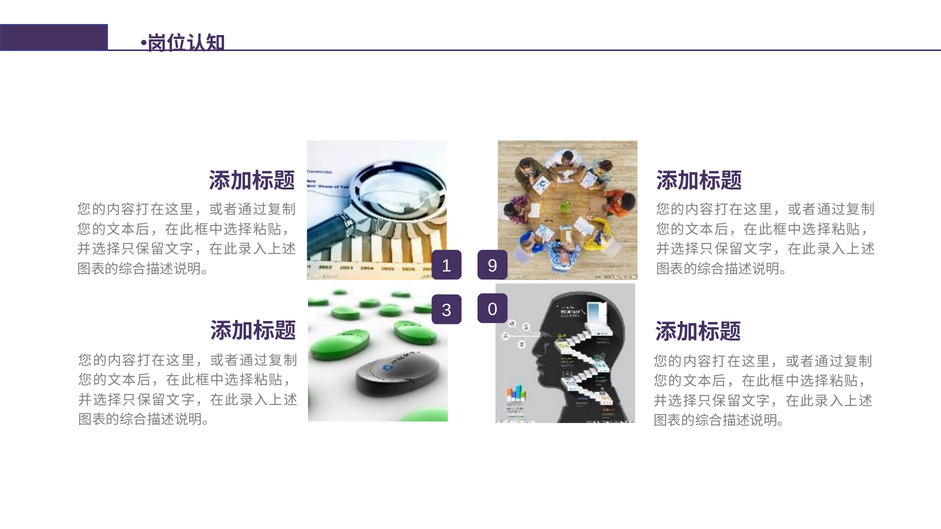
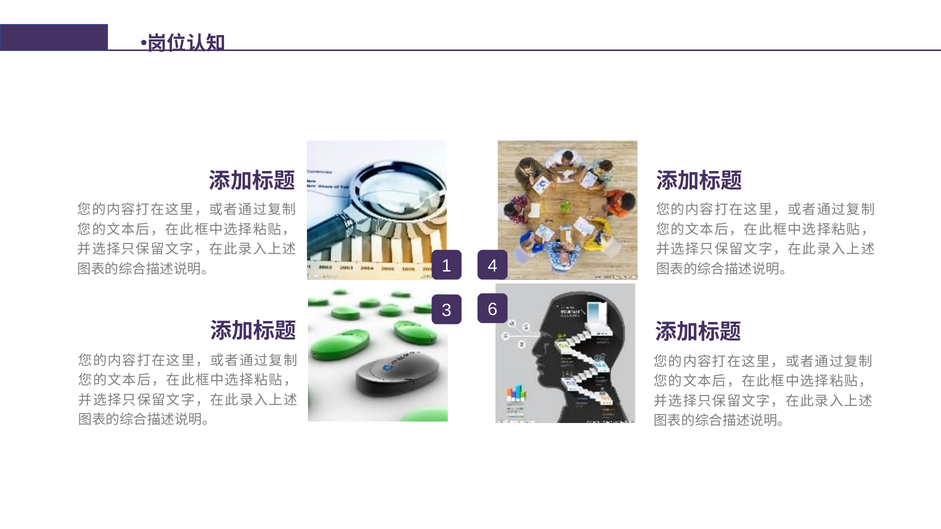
9: 9 -> 4
0: 0 -> 6
